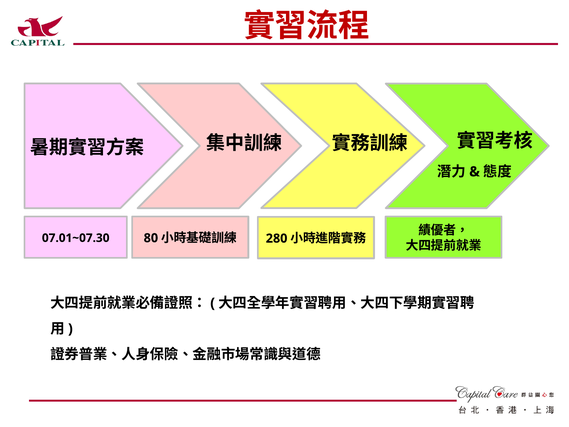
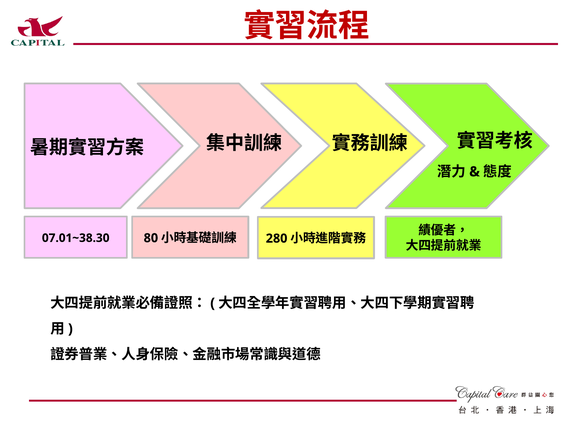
07.01~07.30: 07.01~07.30 -> 07.01~38.30
